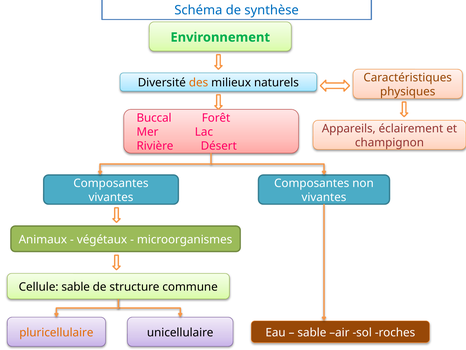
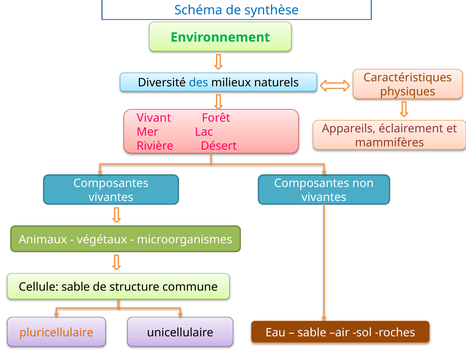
des colour: orange -> blue
Buccal: Buccal -> Vivant
champignon: champignon -> mammifères
